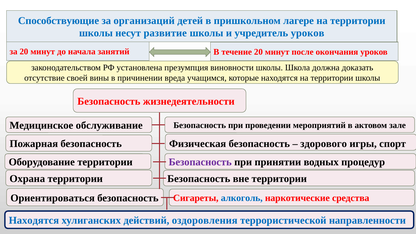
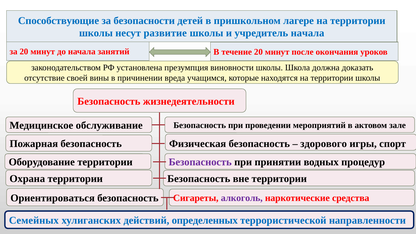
организаций: организаций -> безопасности
учредитель уроков: уроков -> начала
алкоголь colour: blue -> purple
Находятся at (34, 220): Находятся -> Семейных
оздоровления: оздоровления -> определенных
